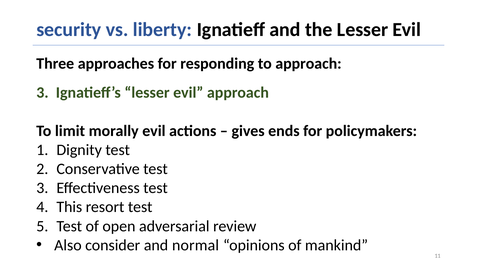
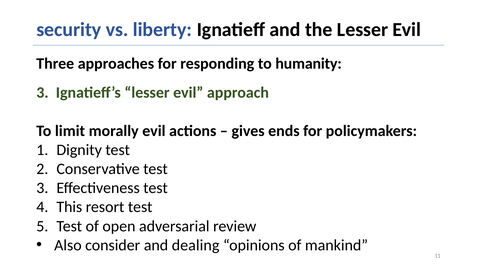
to approach: approach -> humanity
normal: normal -> dealing
